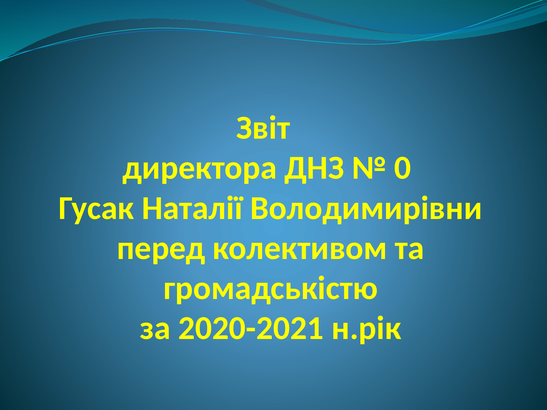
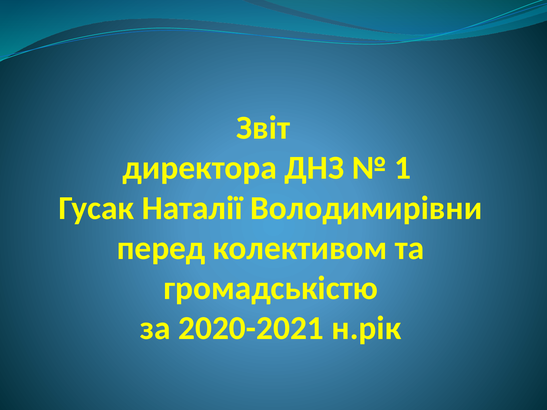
0: 0 -> 1
